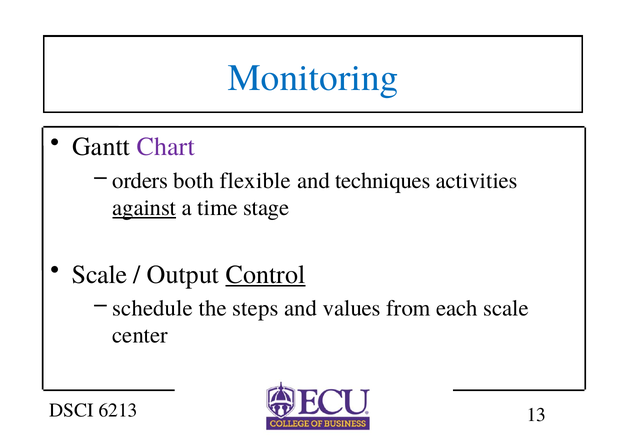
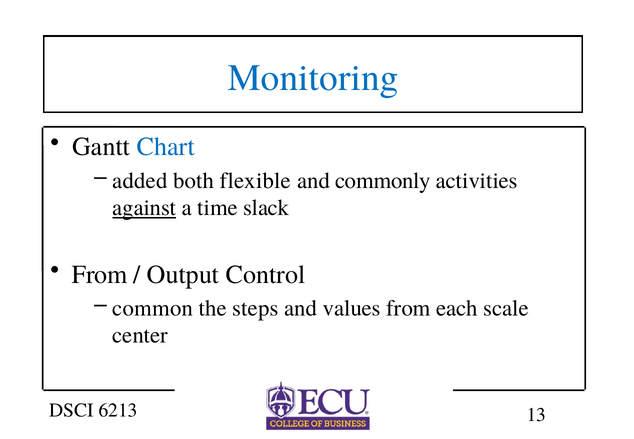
Chart colour: purple -> blue
orders: orders -> added
techniques: techniques -> commonly
stage: stage -> slack
Scale at (100, 274): Scale -> From
Control underline: present -> none
schedule: schedule -> common
